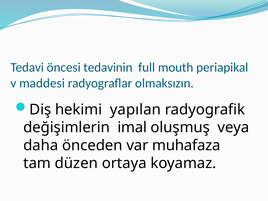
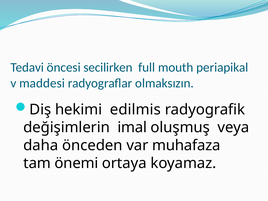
tedavinin: tedavinin -> secilirken
yapılan: yapılan -> edilmis
düzen: düzen -> önemi
